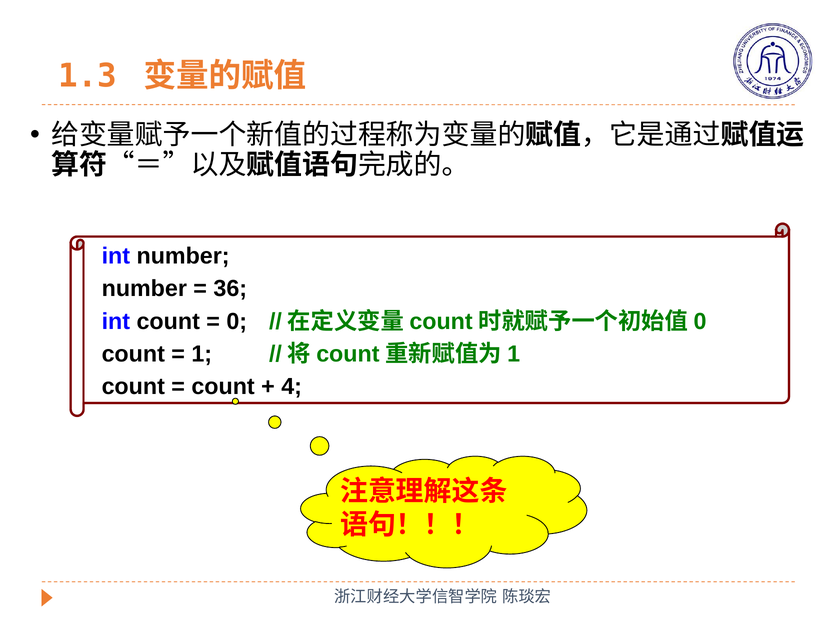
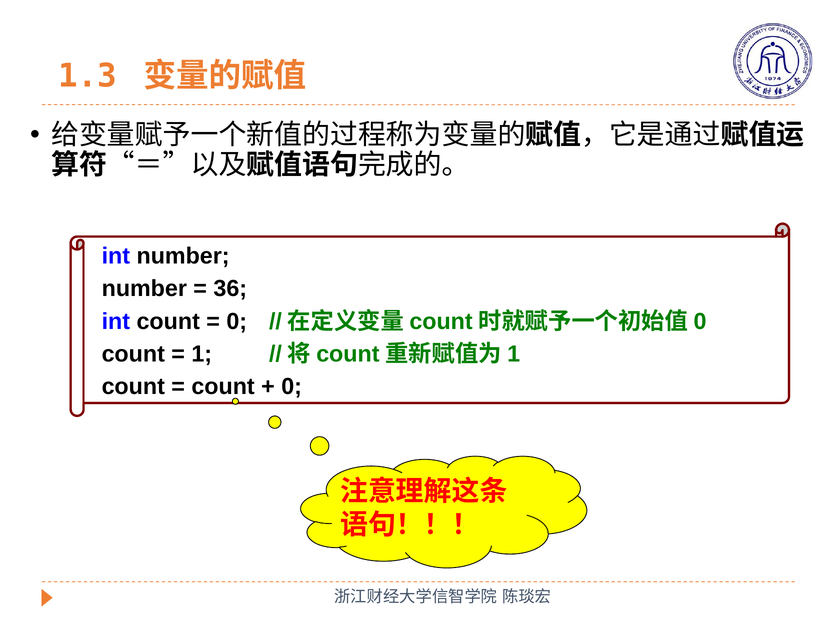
4 at (292, 386): 4 -> 0
